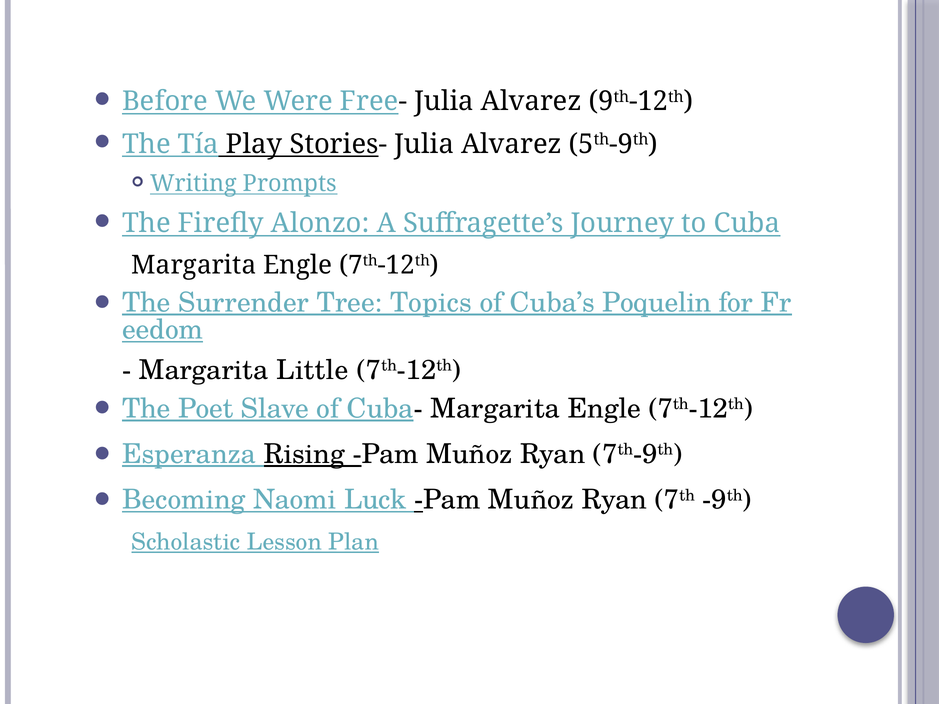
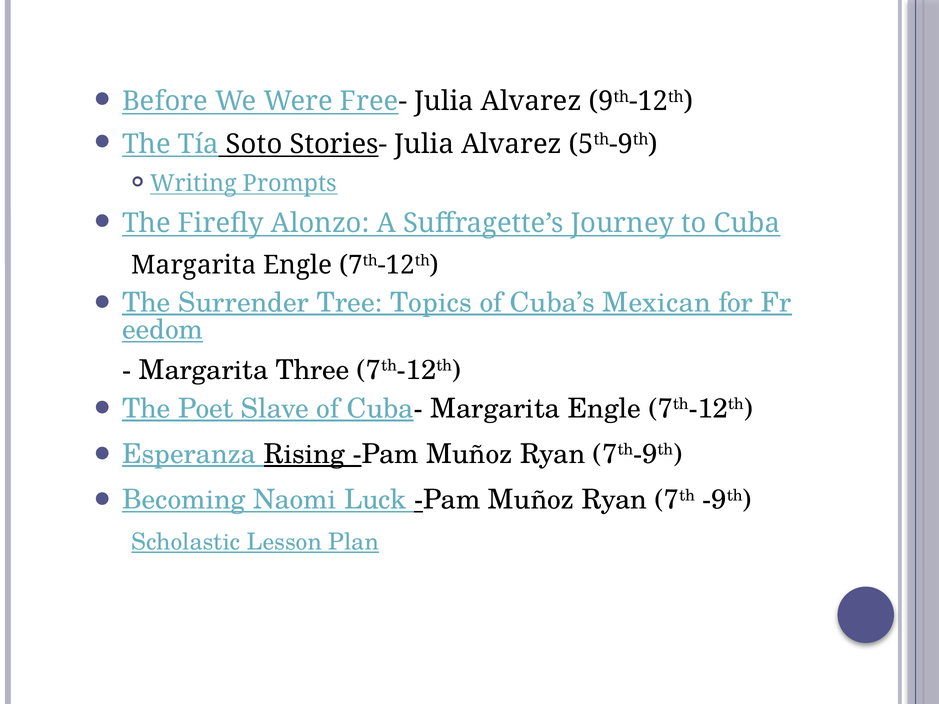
Play: Play -> Soto
Poquelin: Poquelin -> Mexican
Little: Little -> Three
